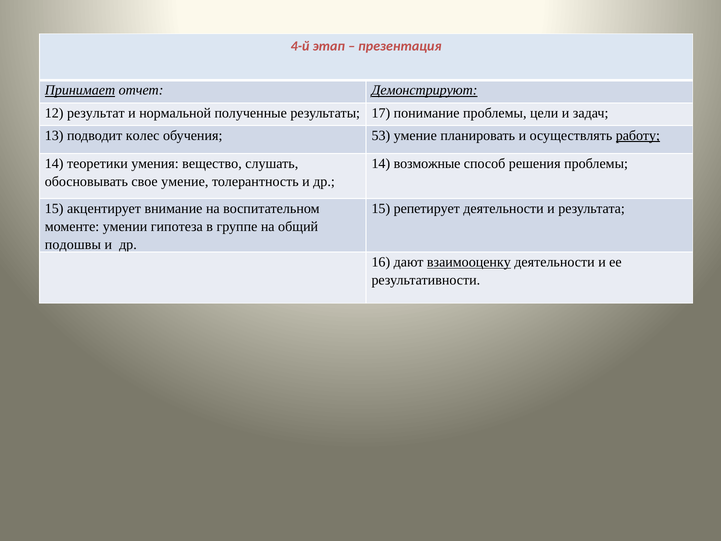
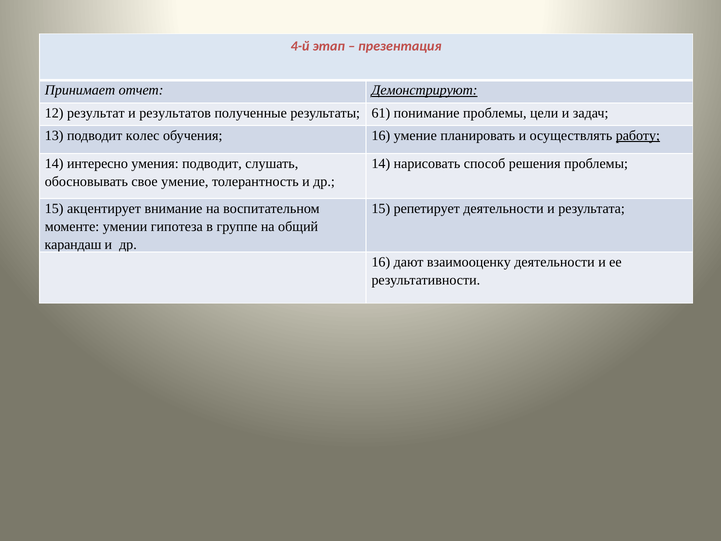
Принимает underline: present -> none
нормальной: нормальной -> результатов
17: 17 -> 61
обучения 53: 53 -> 16
теоретики: теоретики -> интересно
умения вещество: вещество -> подводит
возможные: возможные -> нарисовать
подошвы: подошвы -> карандаш
взаимооценку underline: present -> none
